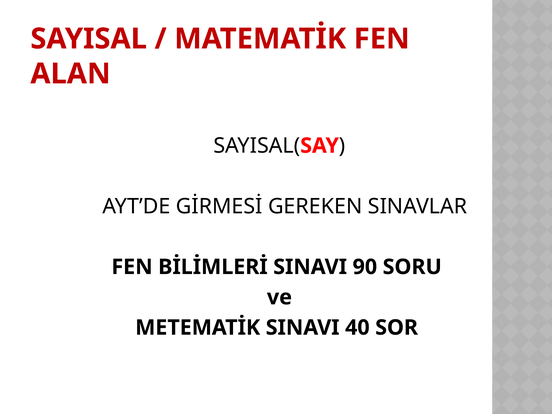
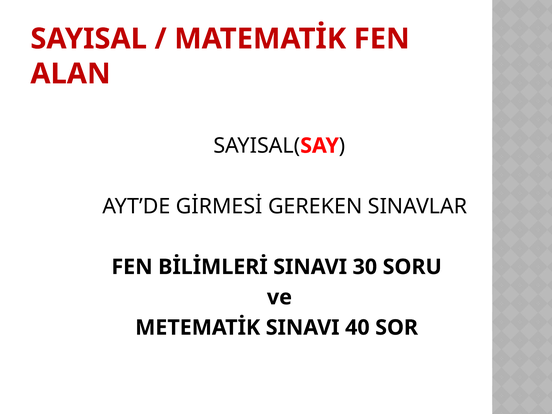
90: 90 -> 30
